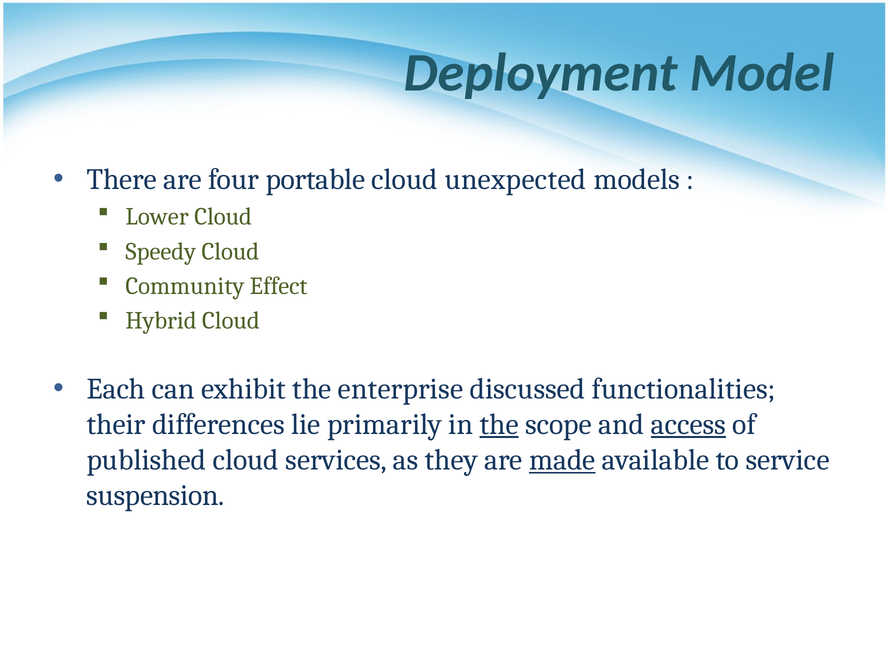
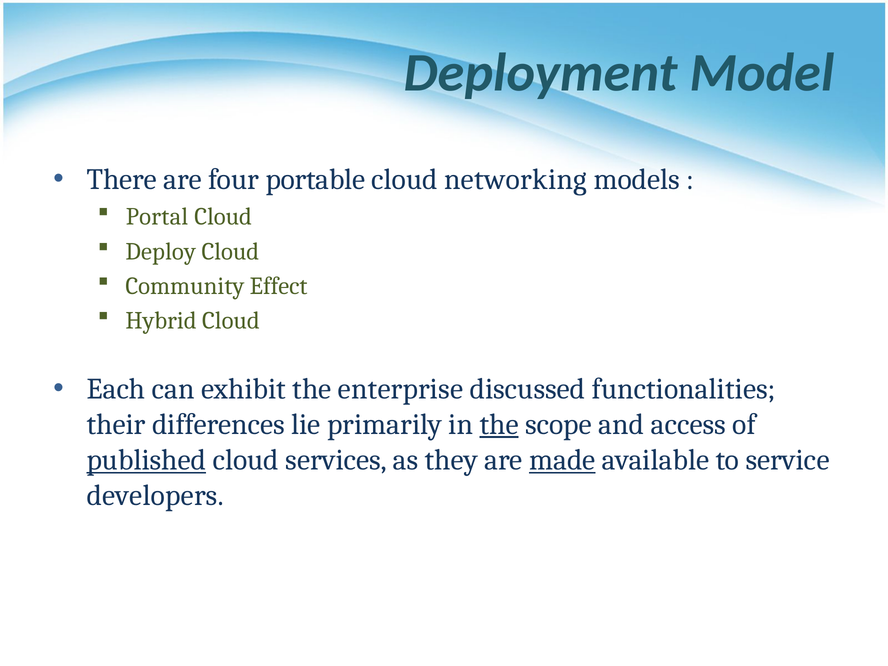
unexpected: unexpected -> networking
Lower: Lower -> Portal
Speedy: Speedy -> Deploy
access underline: present -> none
published underline: none -> present
suspension: suspension -> developers
